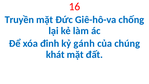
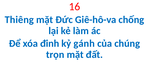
Truyền: Truyền -> Thiêng
khát: khát -> trọn
